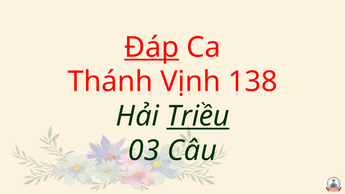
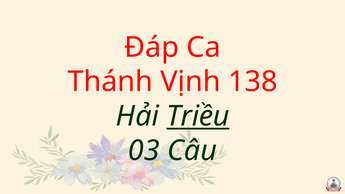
Đáp underline: present -> none
